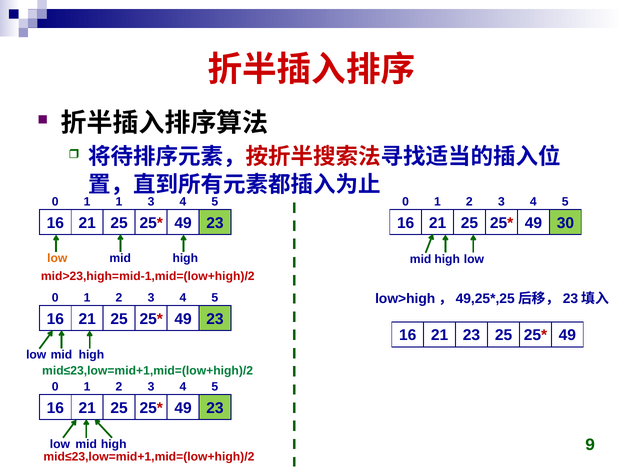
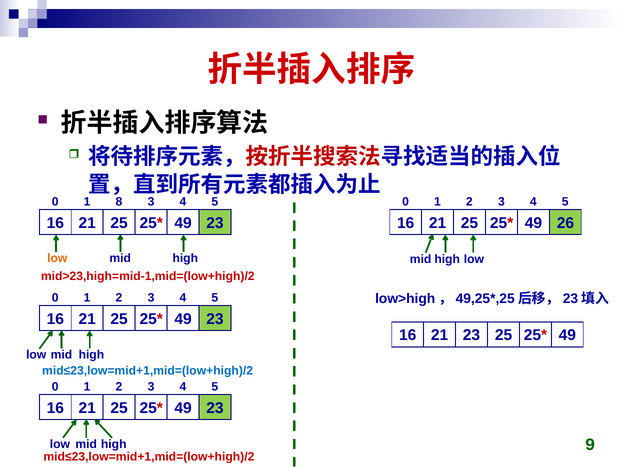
1 1: 1 -> 8
30: 30 -> 26
mid≤23,low=mid+1,mid=(low+high)/2 at (148, 371) colour: green -> blue
